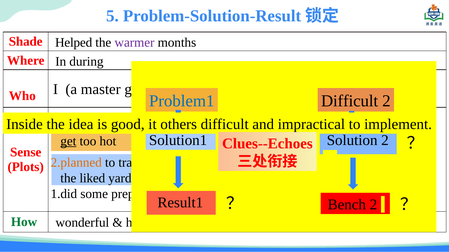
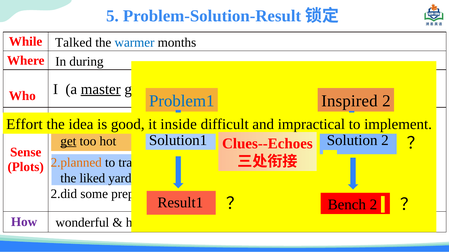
Shade: Shade -> While
Helped: Helped -> Talked
warmer colour: purple -> blue
master underline: none -> present
Difficult at (350, 101): Difficult -> Inspired
Inside: Inside -> Effort
others: others -> inside
1.did: 1.did -> 2.did
How colour: green -> purple
